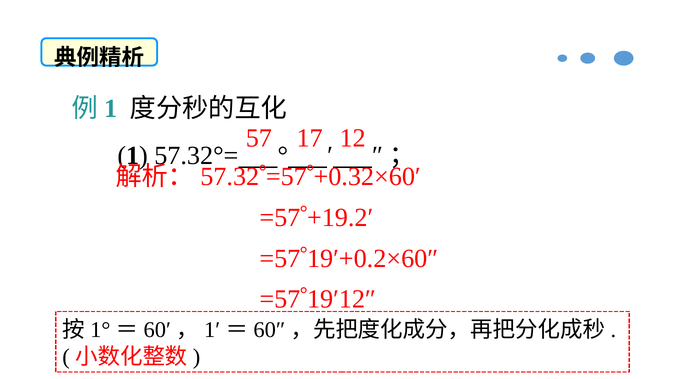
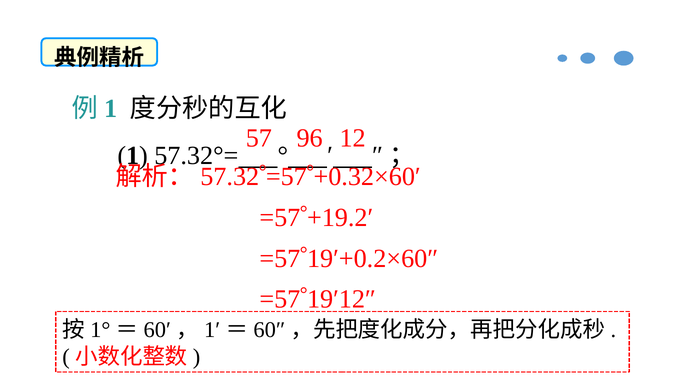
17: 17 -> 96
